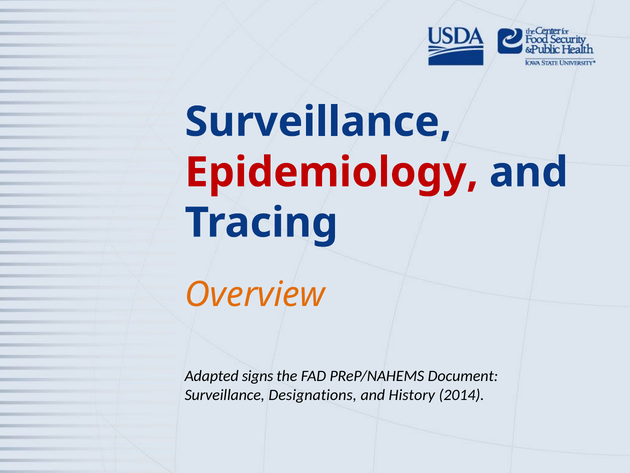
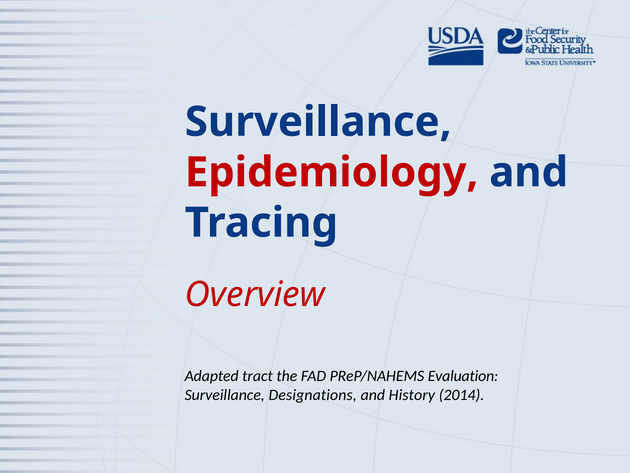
Overview colour: orange -> red
signs: signs -> tract
Document: Document -> Evaluation
